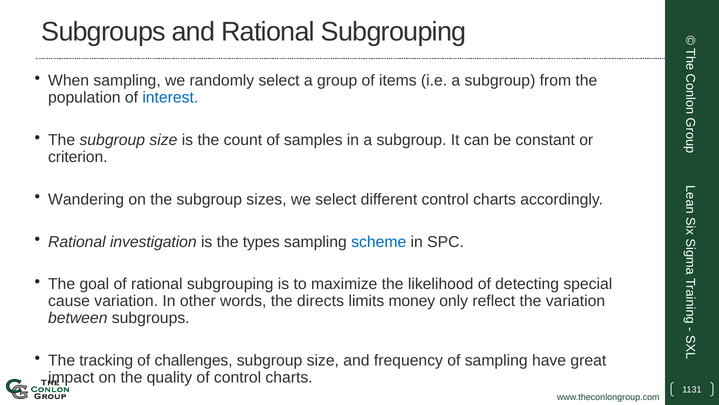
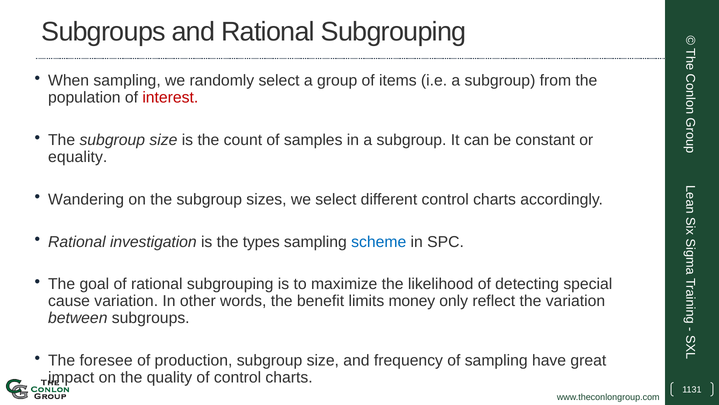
interest colour: blue -> red
criterion: criterion -> equality
directs: directs -> benefit
tracking: tracking -> foresee
challenges: challenges -> production
